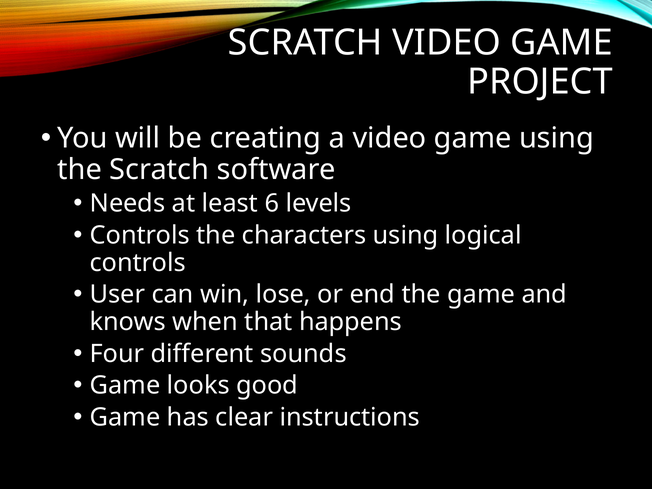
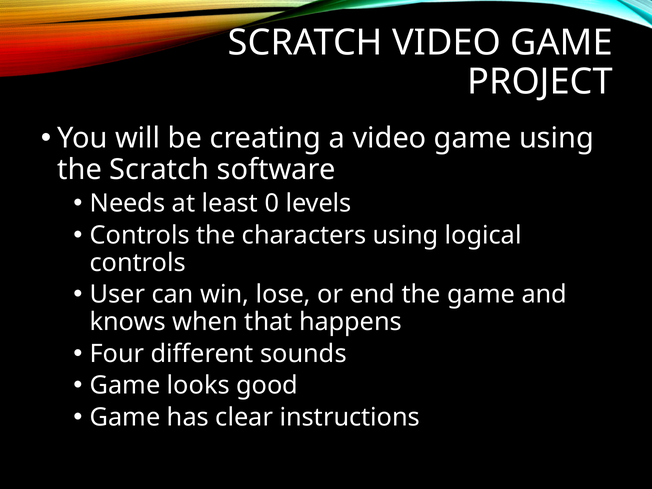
6: 6 -> 0
